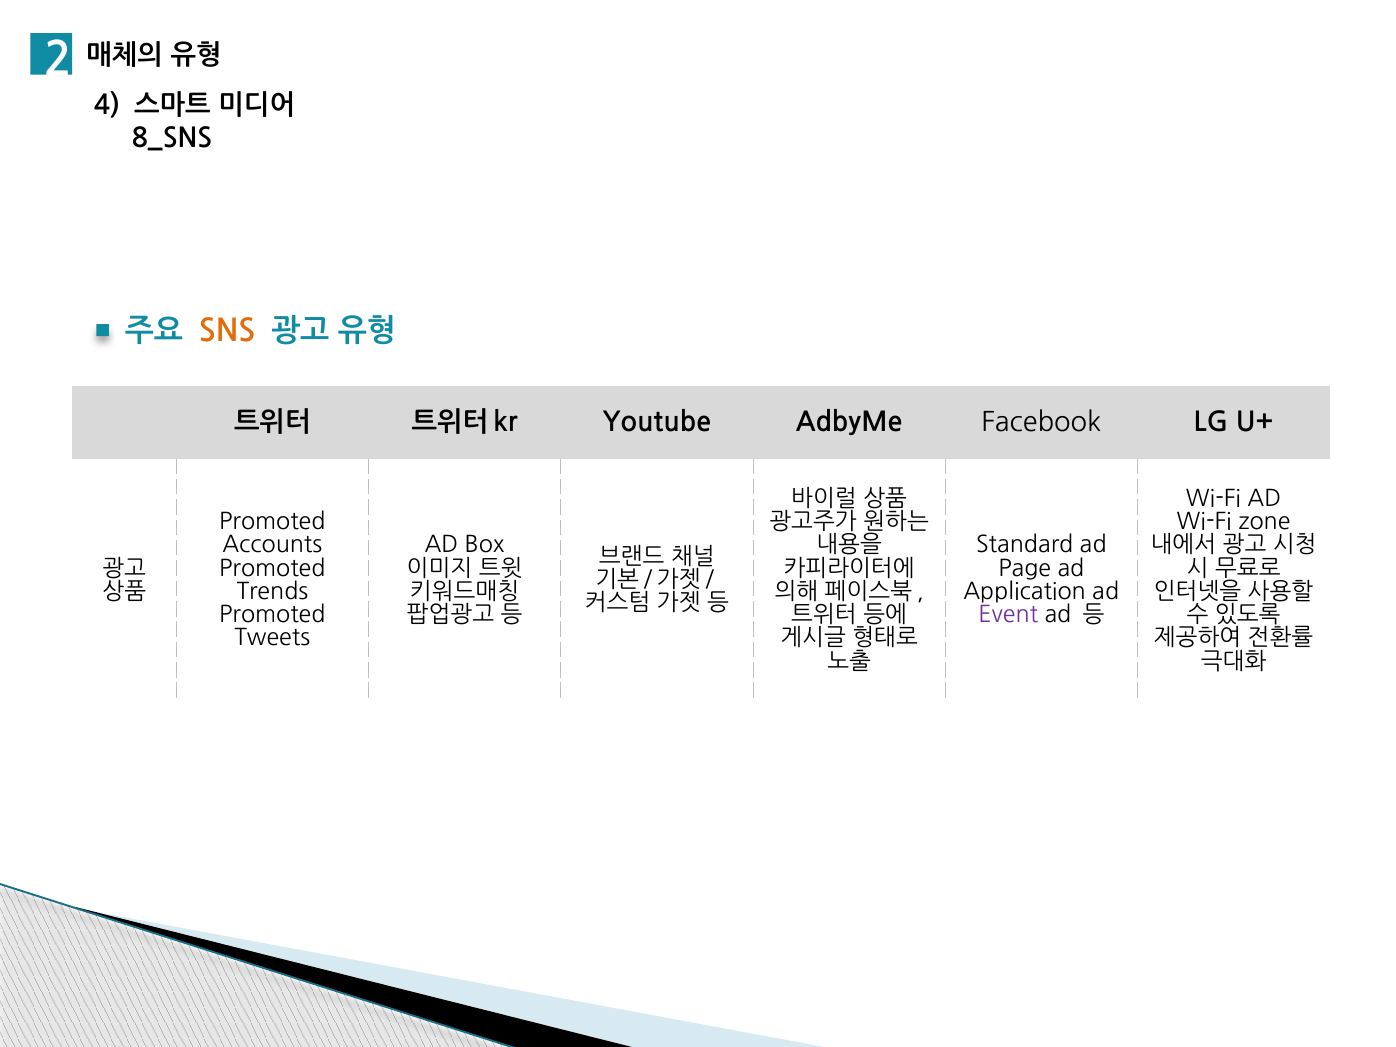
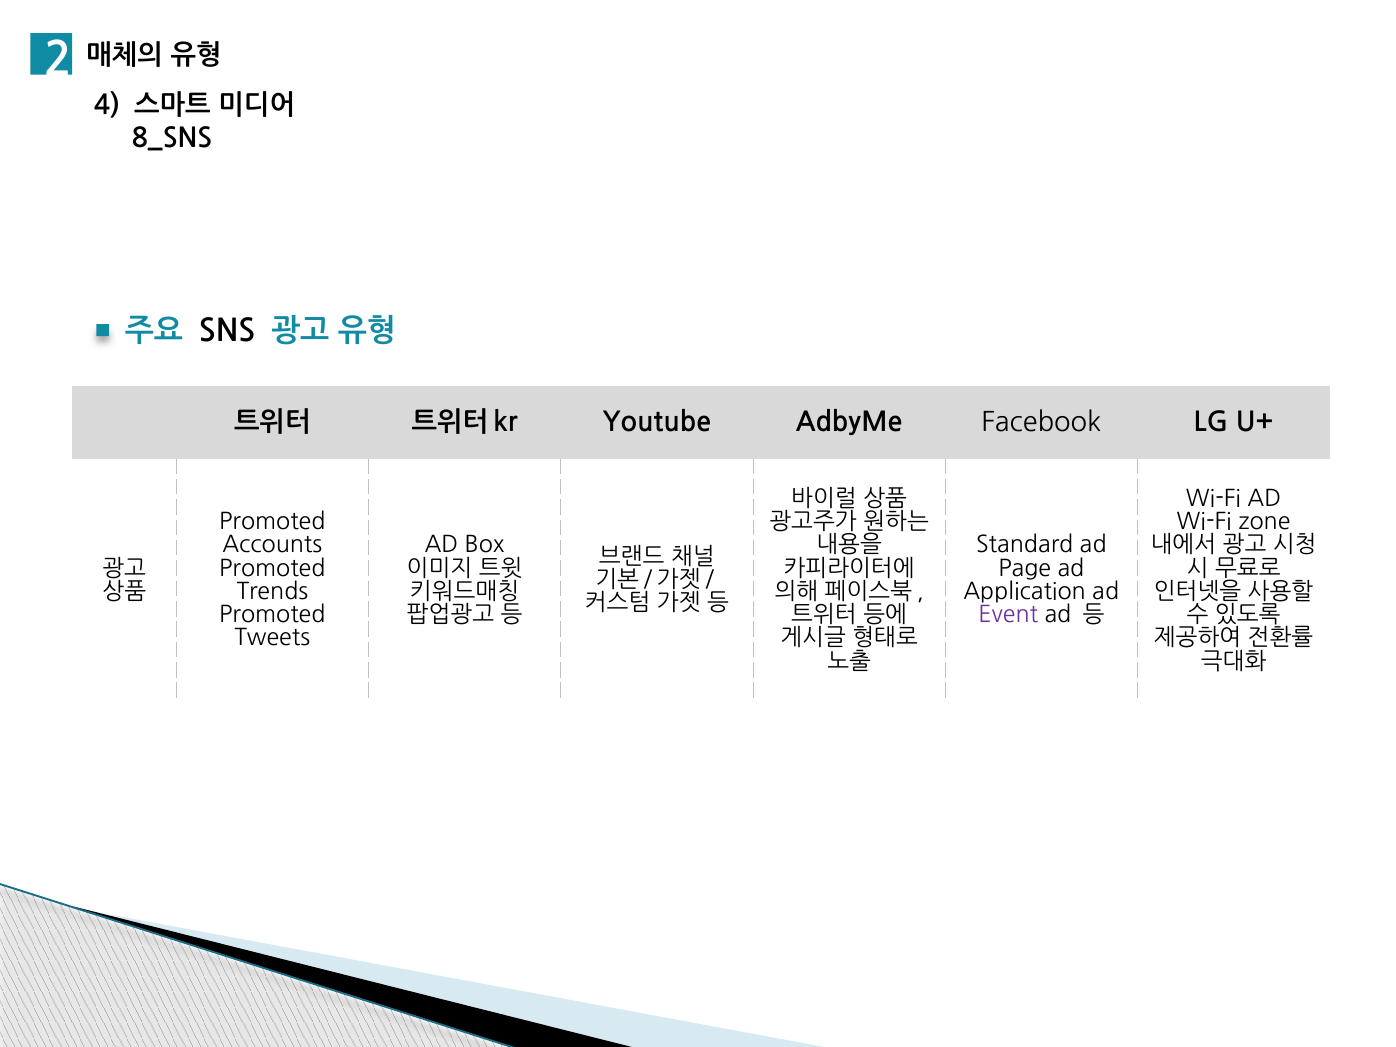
SNS colour: orange -> black
